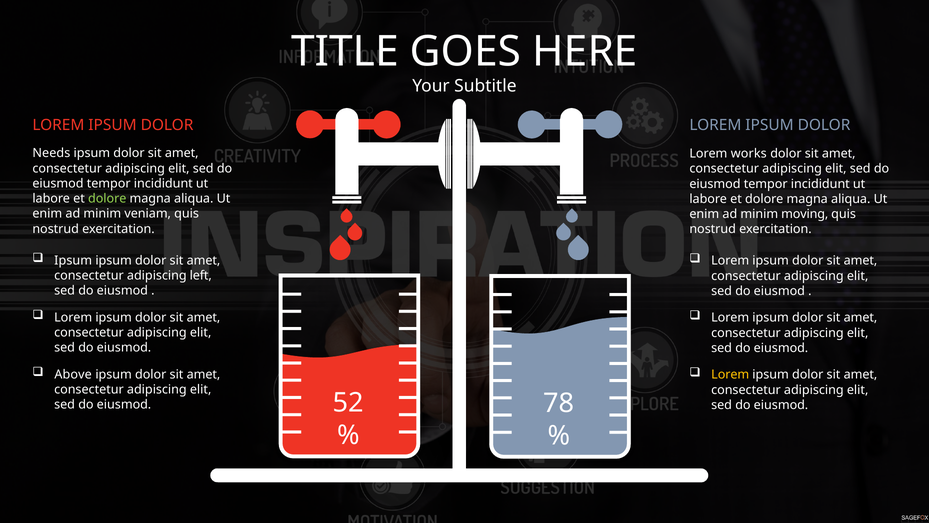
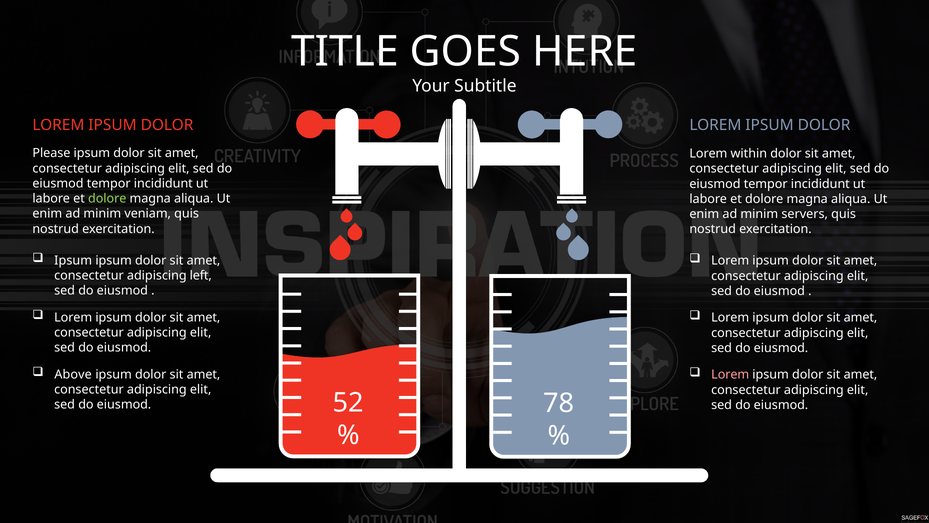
Needs: Needs -> Please
works: works -> within
moving: moving -> servers
Lorem at (730, 374) colour: yellow -> pink
